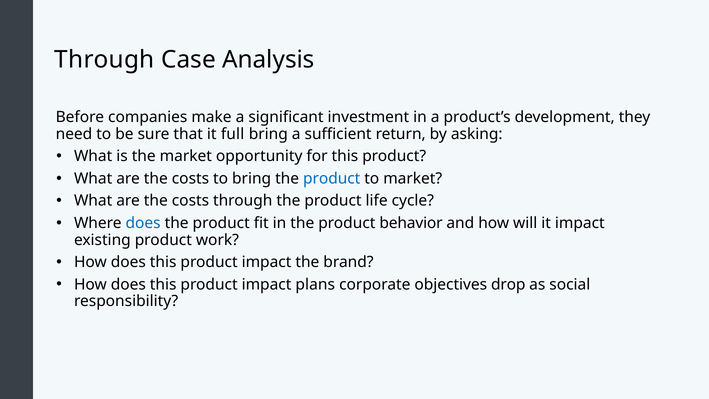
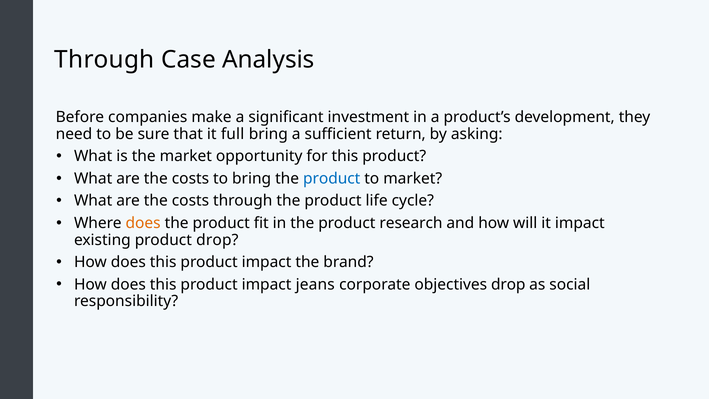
does at (143, 223) colour: blue -> orange
behavior: behavior -> research
product work: work -> drop
plans: plans -> jeans
